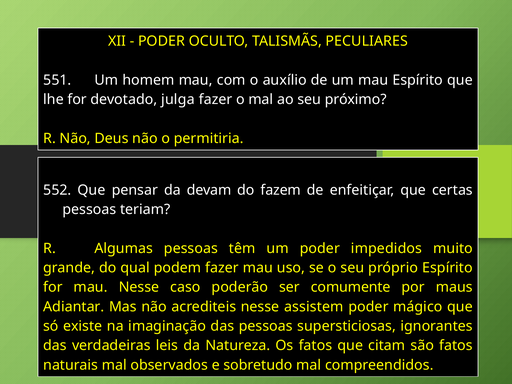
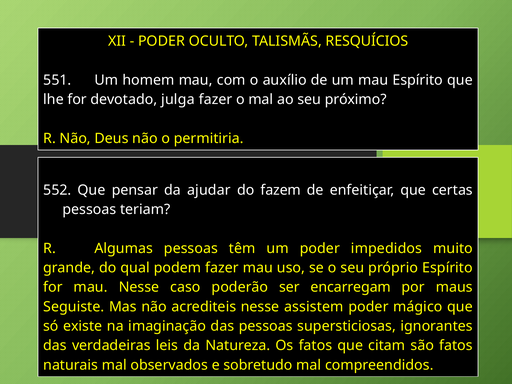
PECULIARES: PECULIARES -> RESQUÍCIOS
devam: devam -> ajudar
comumente: comumente -> encarregam
Adiantar: Adiantar -> Seguiste
